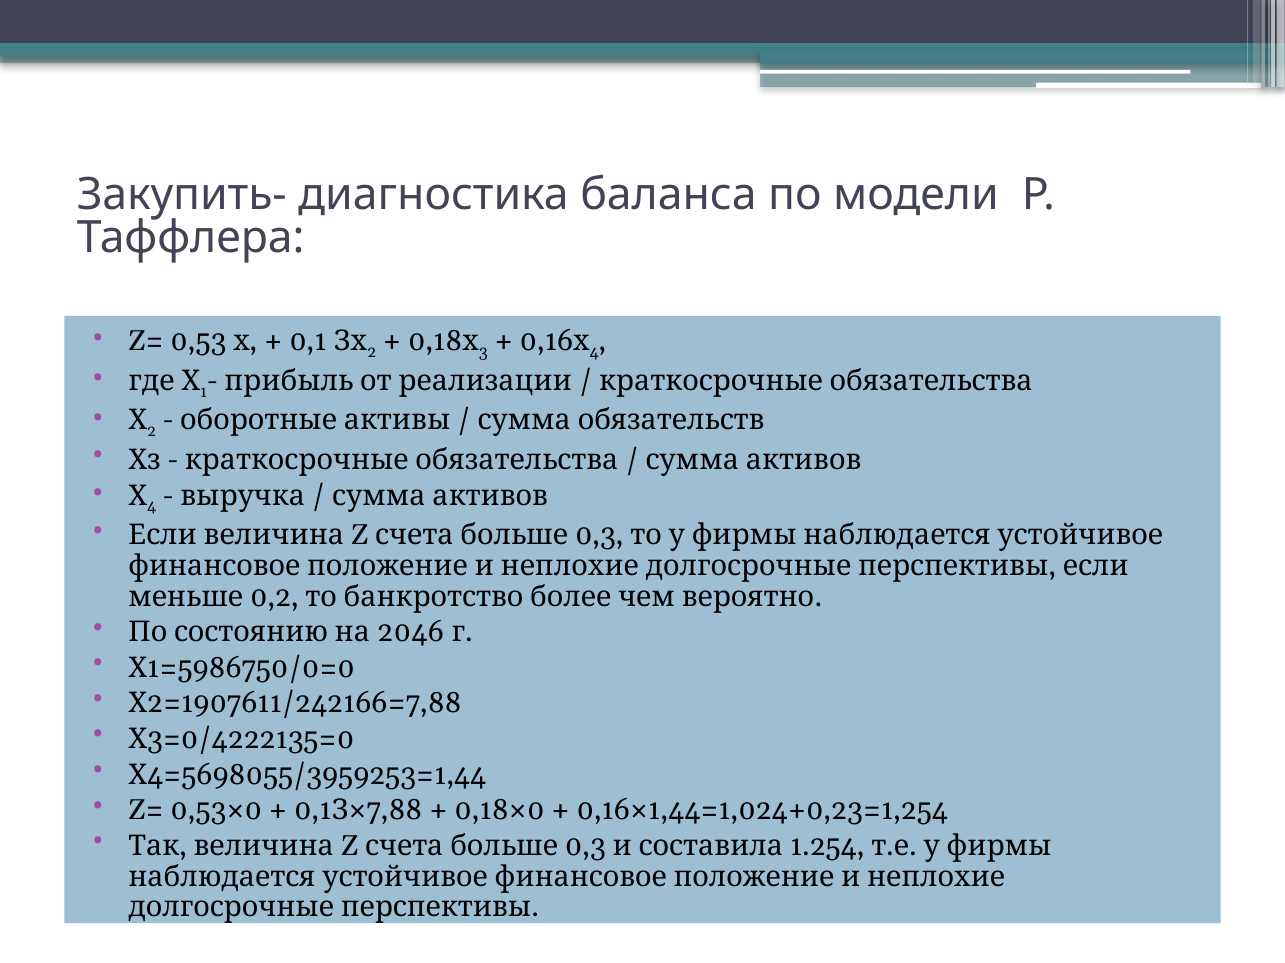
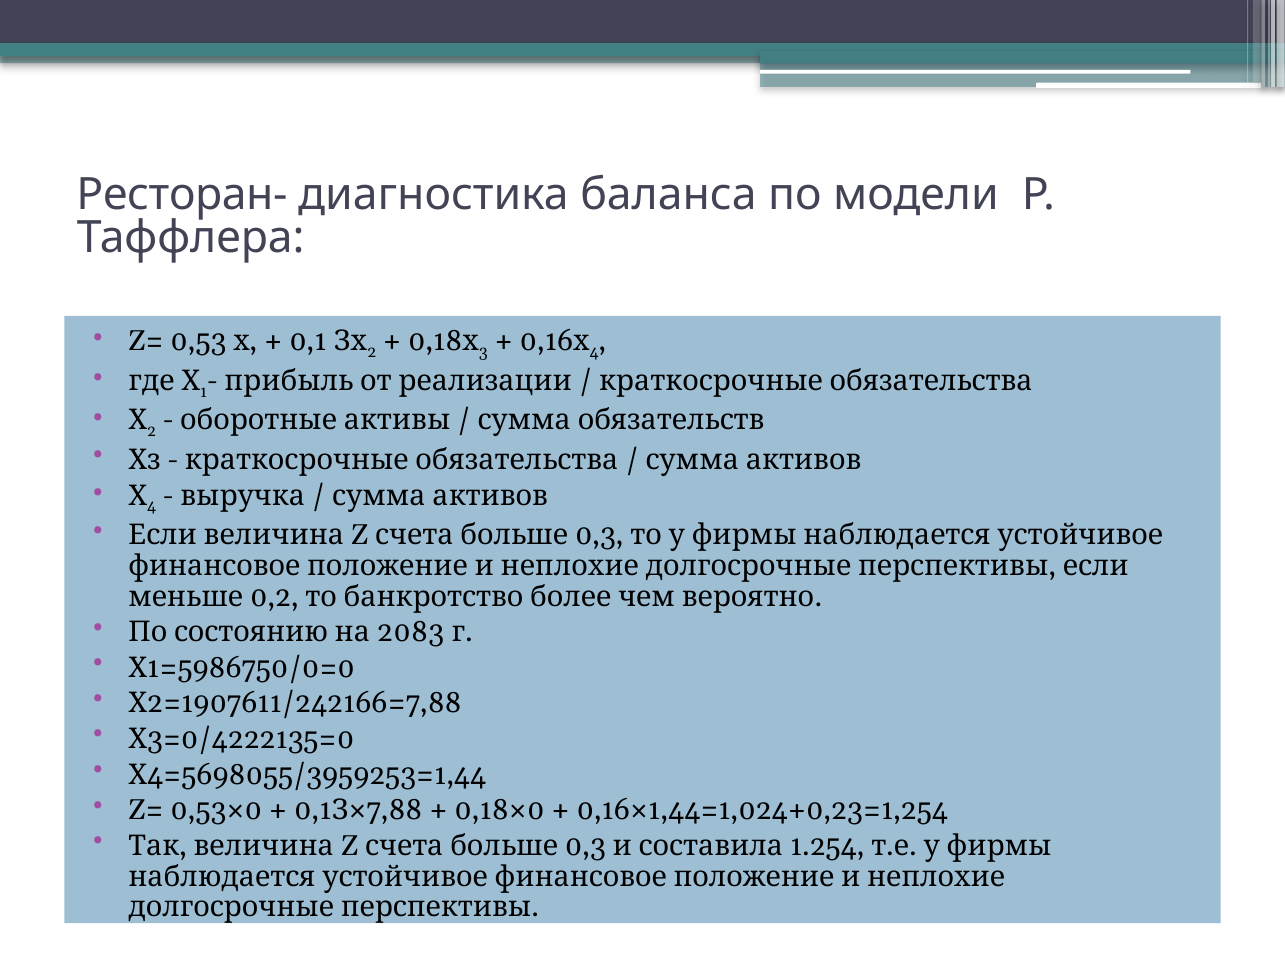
Закупить-: Закупить- -> Ресторан-
2046: 2046 -> 2083
